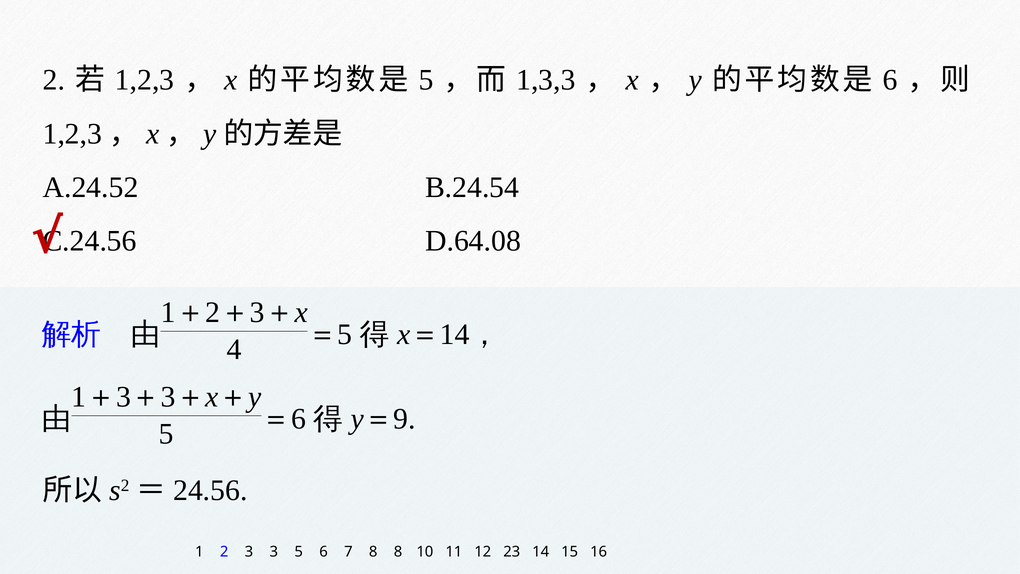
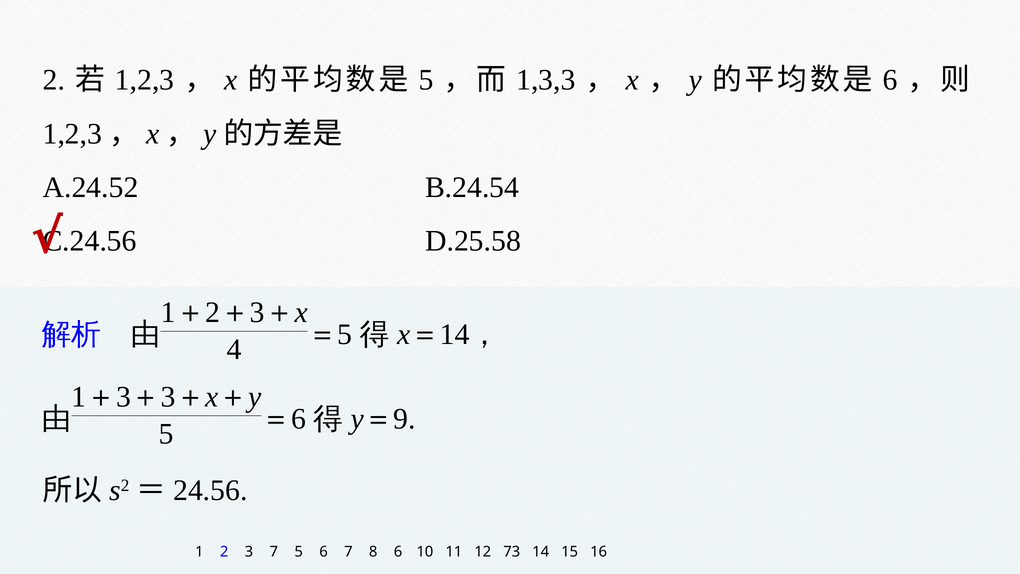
D.64.08: D.64.08 -> D.25.58
3 3: 3 -> 7
8 8: 8 -> 6
23: 23 -> 73
